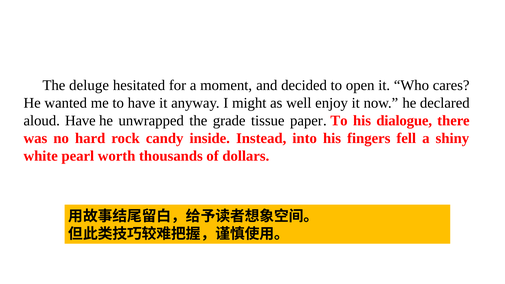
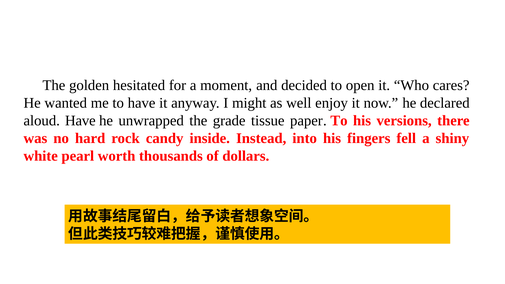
deluge: deluge -> golden
dialogue: dialogue -> versions
